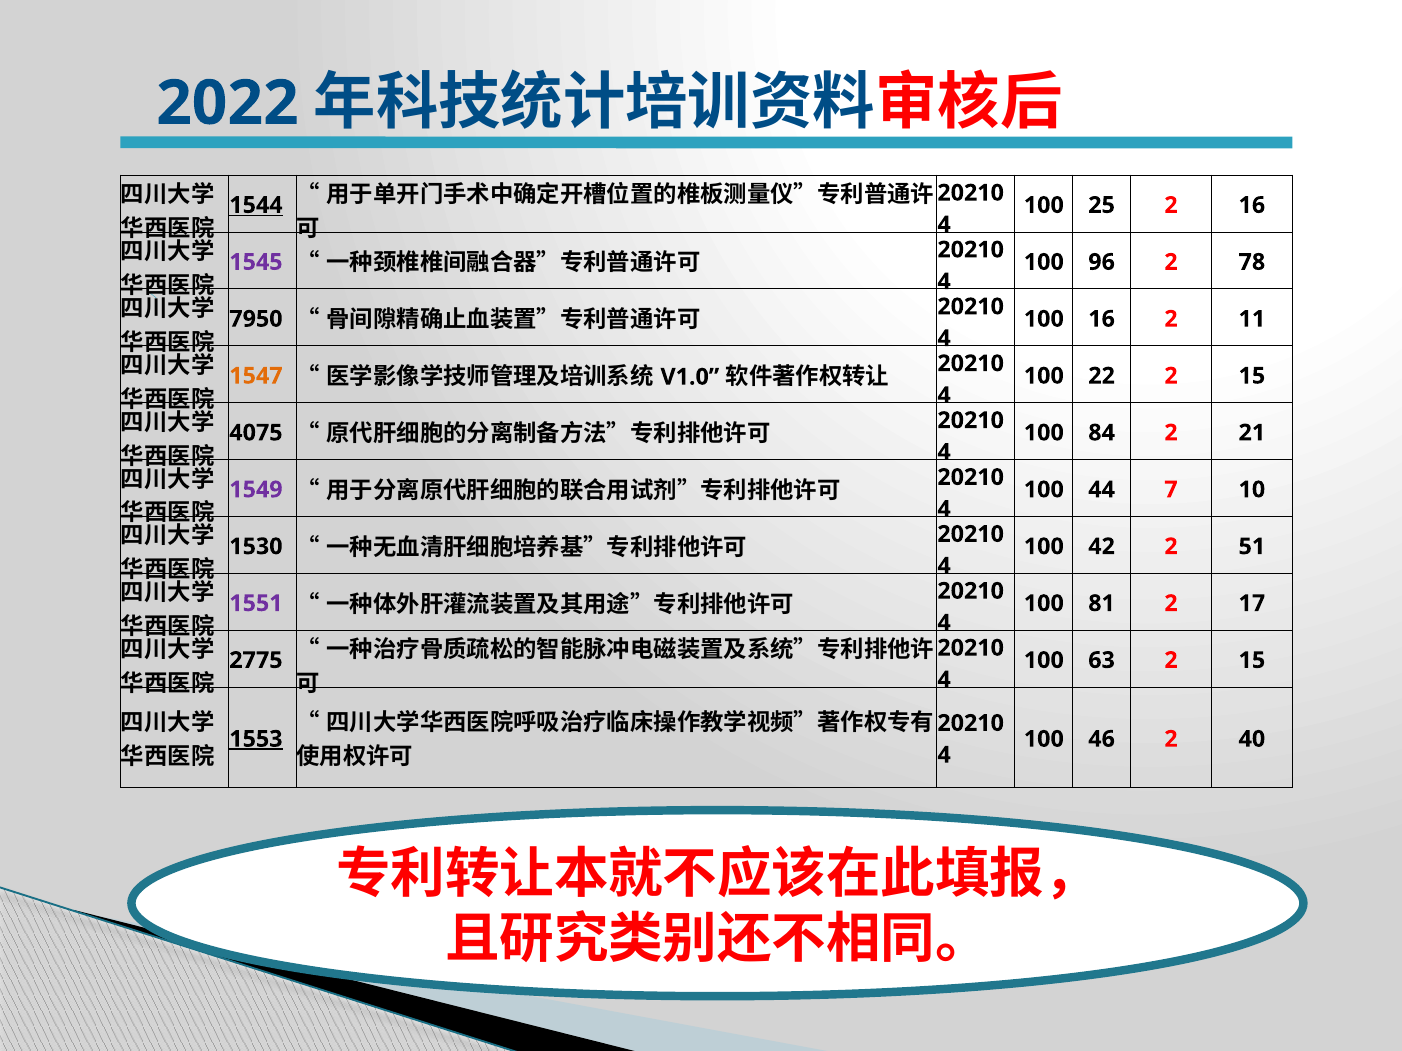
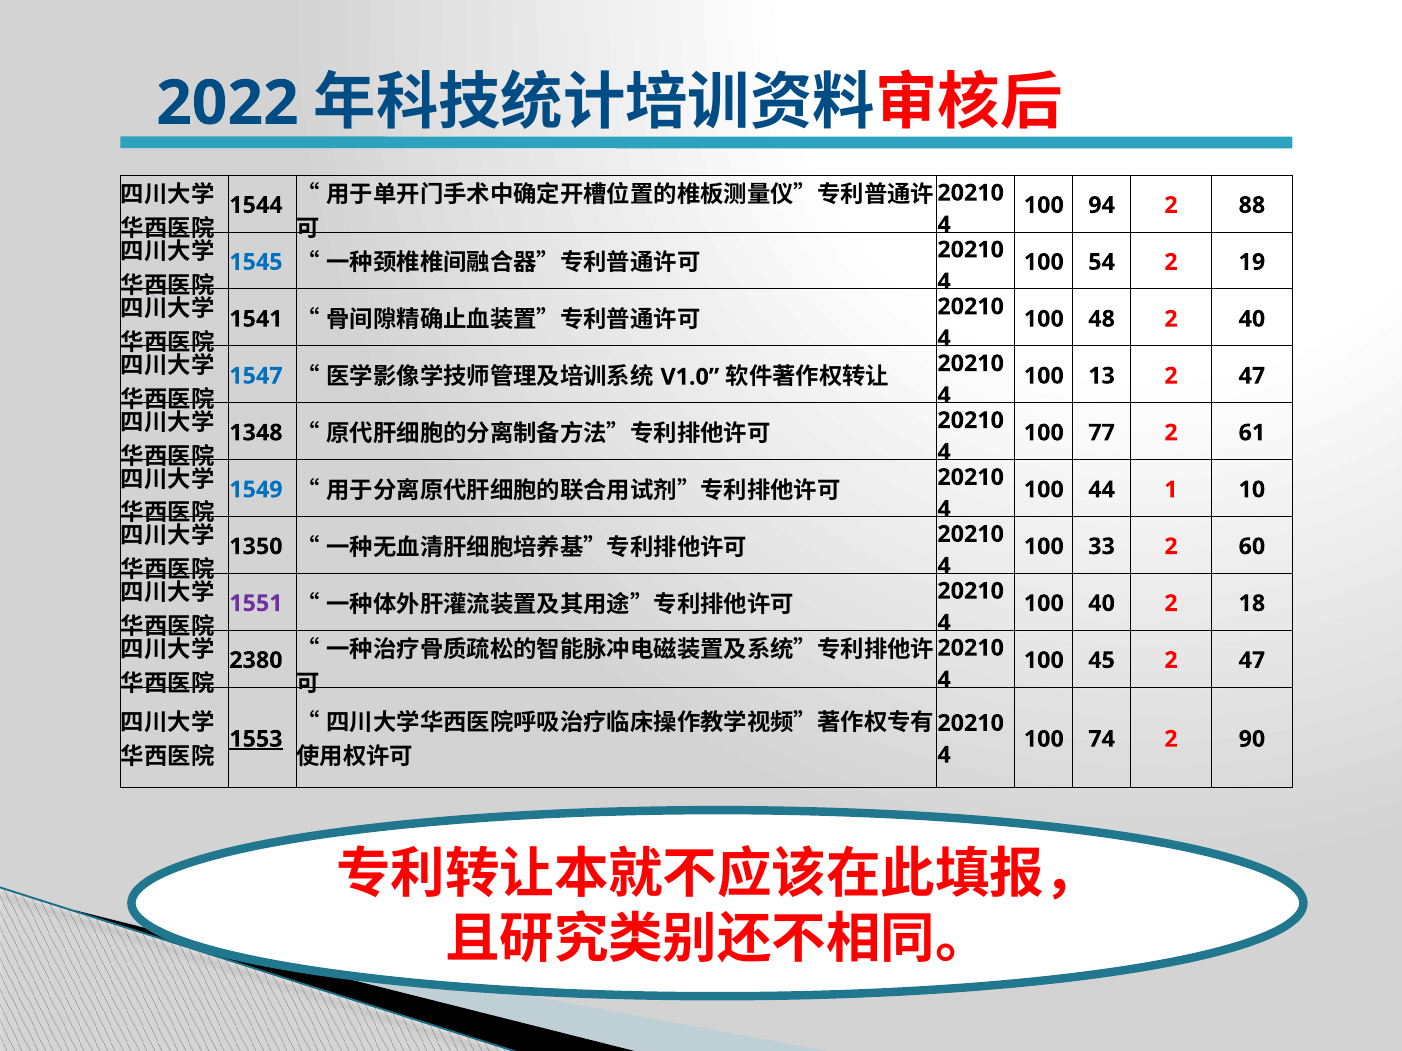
1544 underline: present -> none
25: 25 -> 94
2 16: 16 -> 88
1545 colour: purple -> blue
96: 96 -> 54
78: 78 -> 19
7950: 7950 -> 1541
100 16: 16 -> 48
2 11: 11 -> 40
1547 colour: orange -> blue
22: 22 -> 13
15 at (1252, 376): 15 -> 47
4075: 4075 -> 1348
84: 84 -> 77
21: 21 -> 61
1549 colour: purple -> blue
7: 7 -> 1
1530: 1530 -> 1350
42: 42 -> 33
51: 51 -> 60
100 81: 81 -> 40
17: 17 -> 18
2775: 2775 -> 2380
63: 63 -> 45
15 at (1252, 661): 15 -> 47
46: 46 -> 74
40: 40 -> 90
